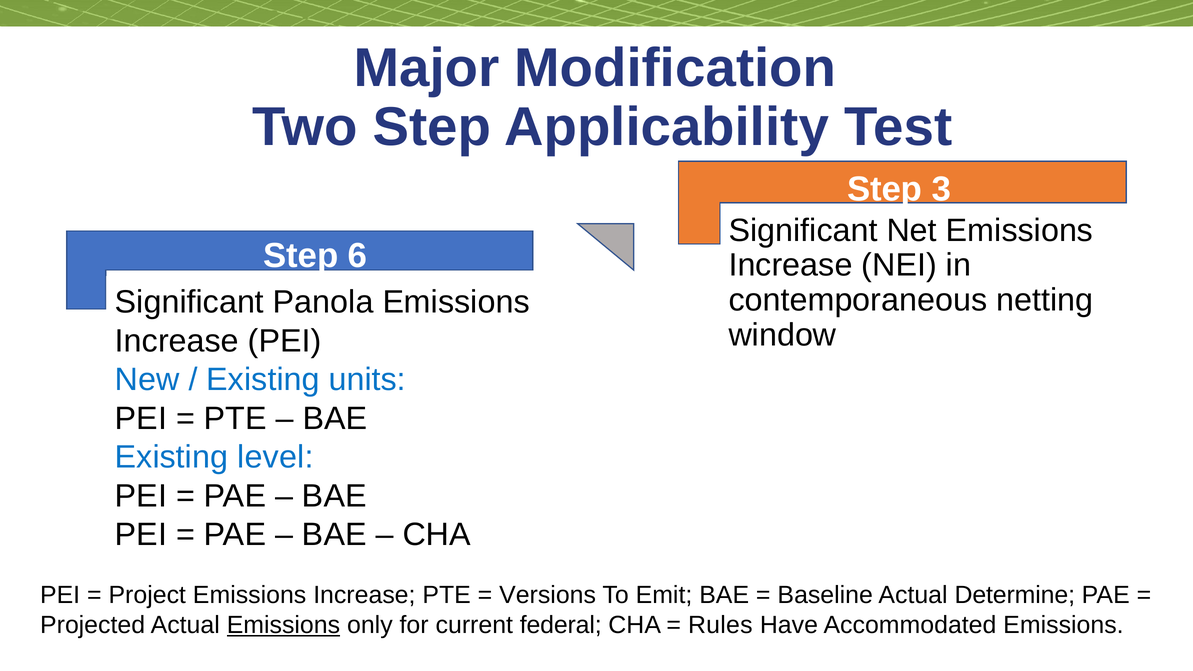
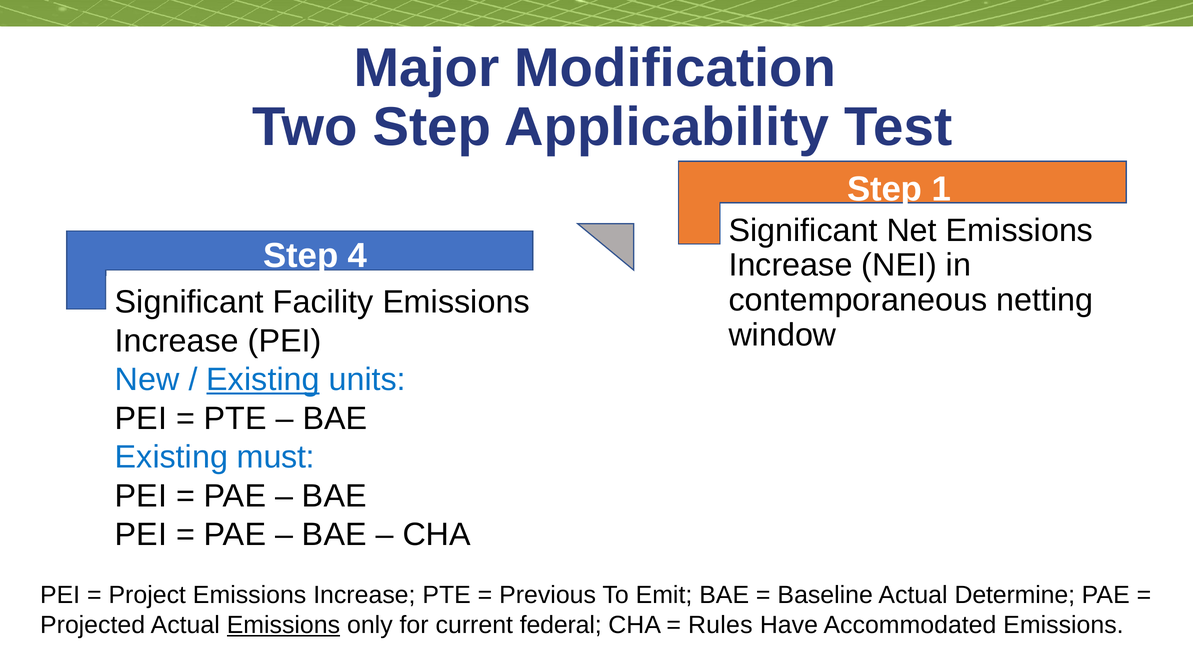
3: 3 -> 1
6: 6 -> 4
Panola: Panola -> Facility
Existing at (263, 380) underline: none -> present
level: level -> must
Versions: Versions -> Previous
